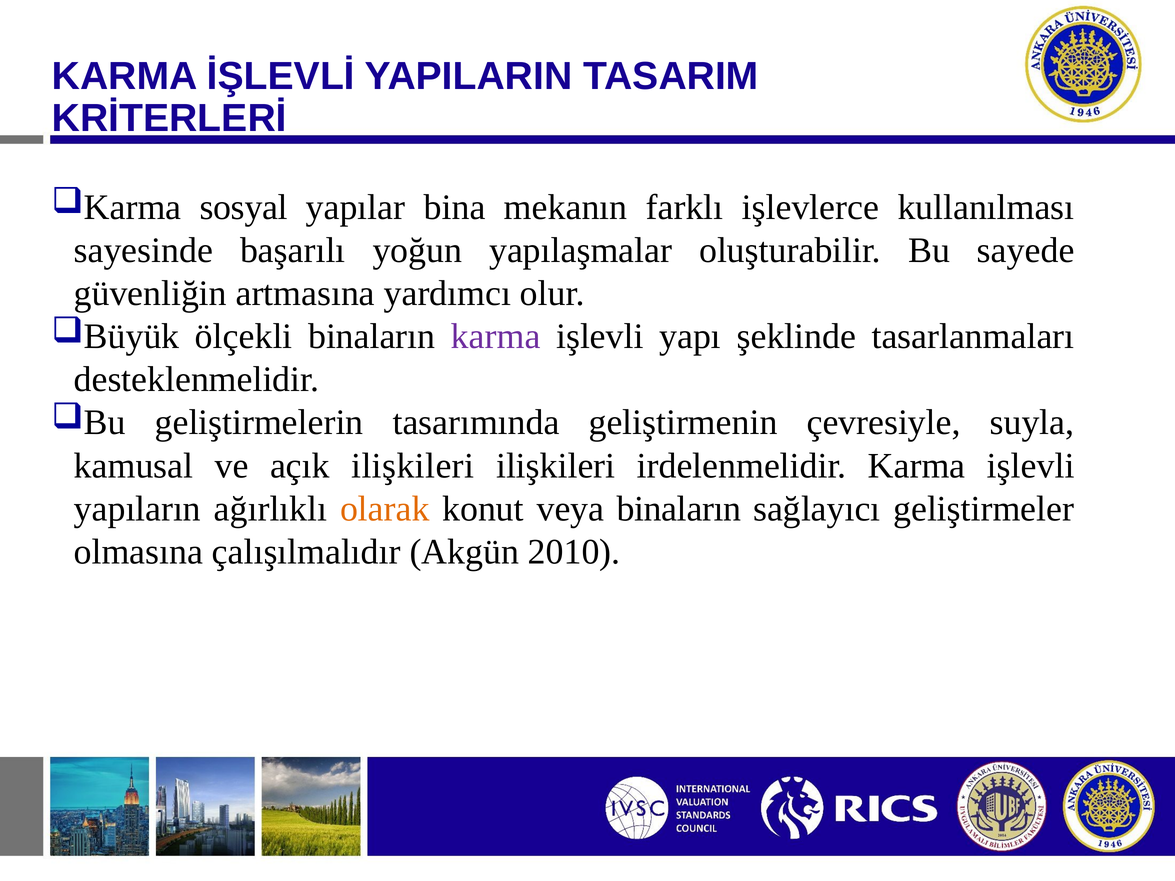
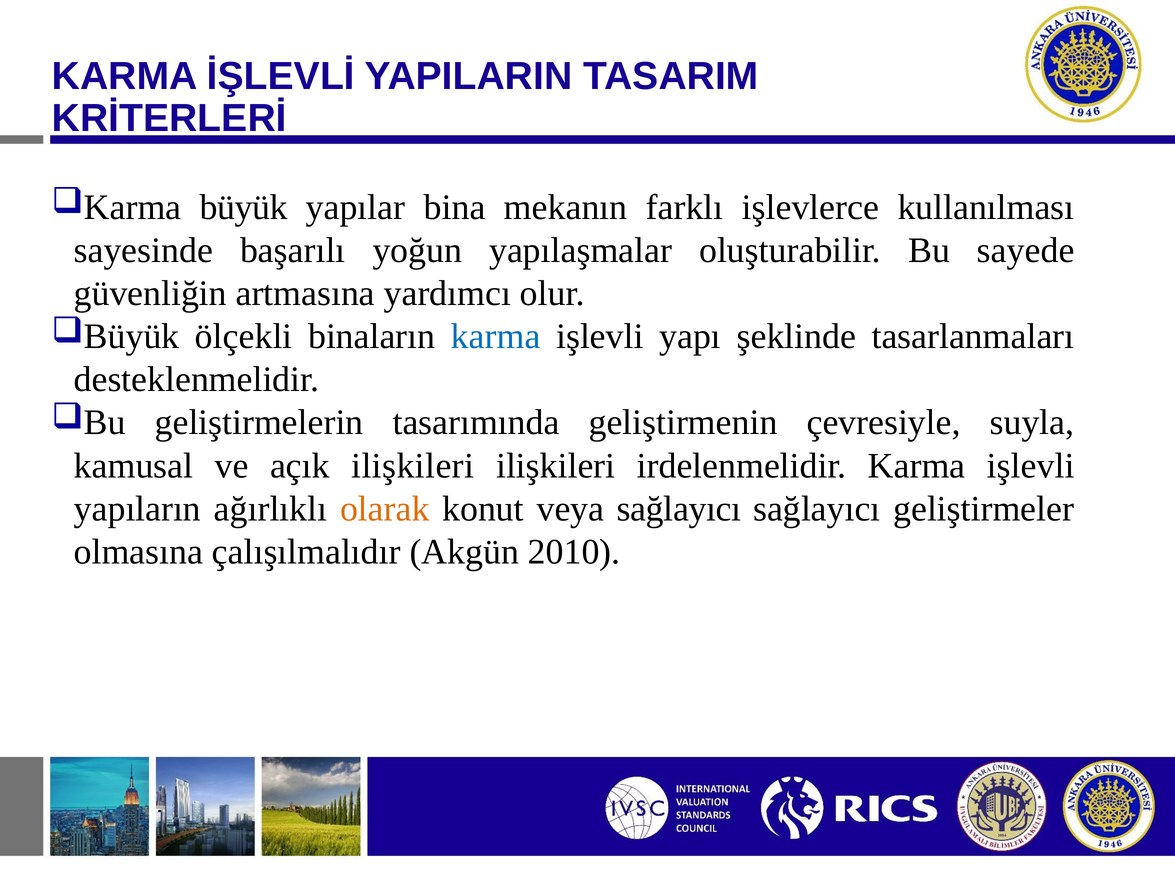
sosyal: sosyal -> büyük
karma at (496, 337) colour: purple -> blue
veya binaların: binaların -> sağlayıcı
